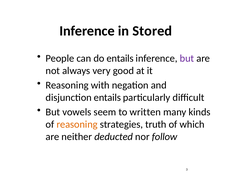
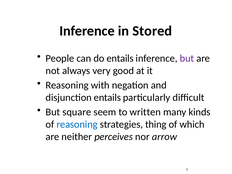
vowels: vowels -> square
reasoning at (77, 124) colour: orange -> blue
truth: truth -> thing
deducted: deducted -> perceives
follow: follow -> arrow
